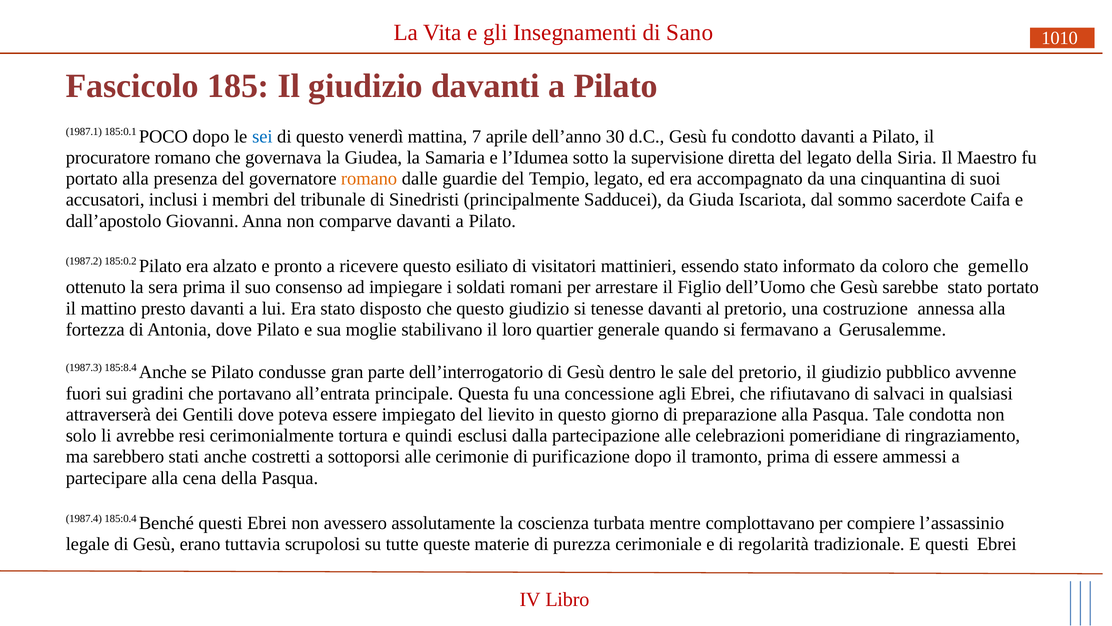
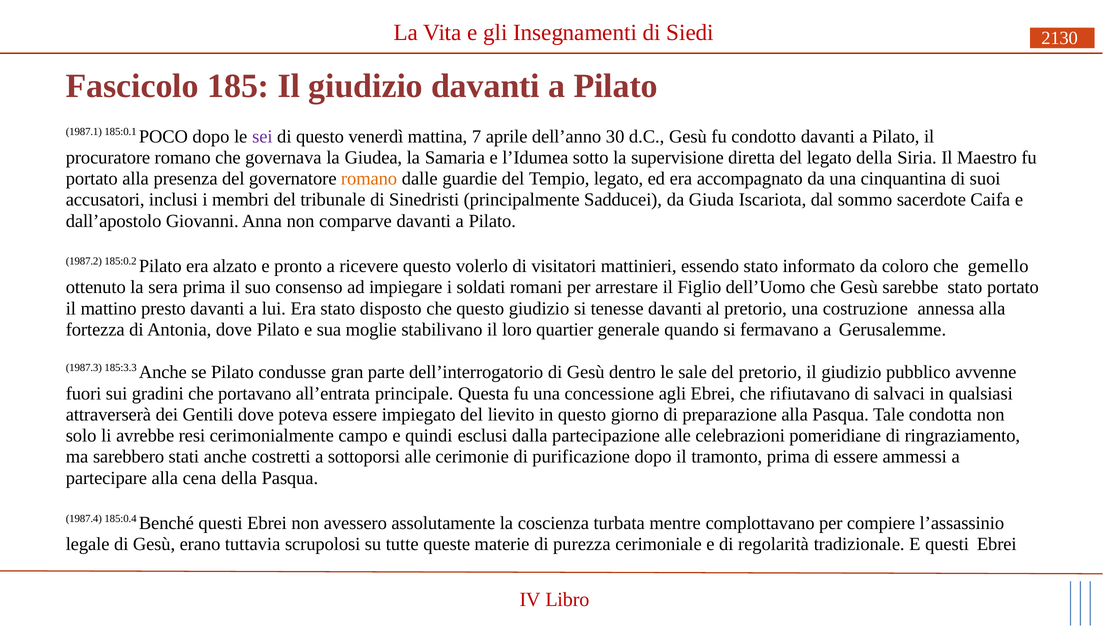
Sano: Sano -> Siedi
1010: 1010 -> 2130
sei colour: blue -> purple
esiliato: esiliato -> volerlo
185:8.4: 185:8.4 -> 185:3.3
tortura: tortura -> campo
